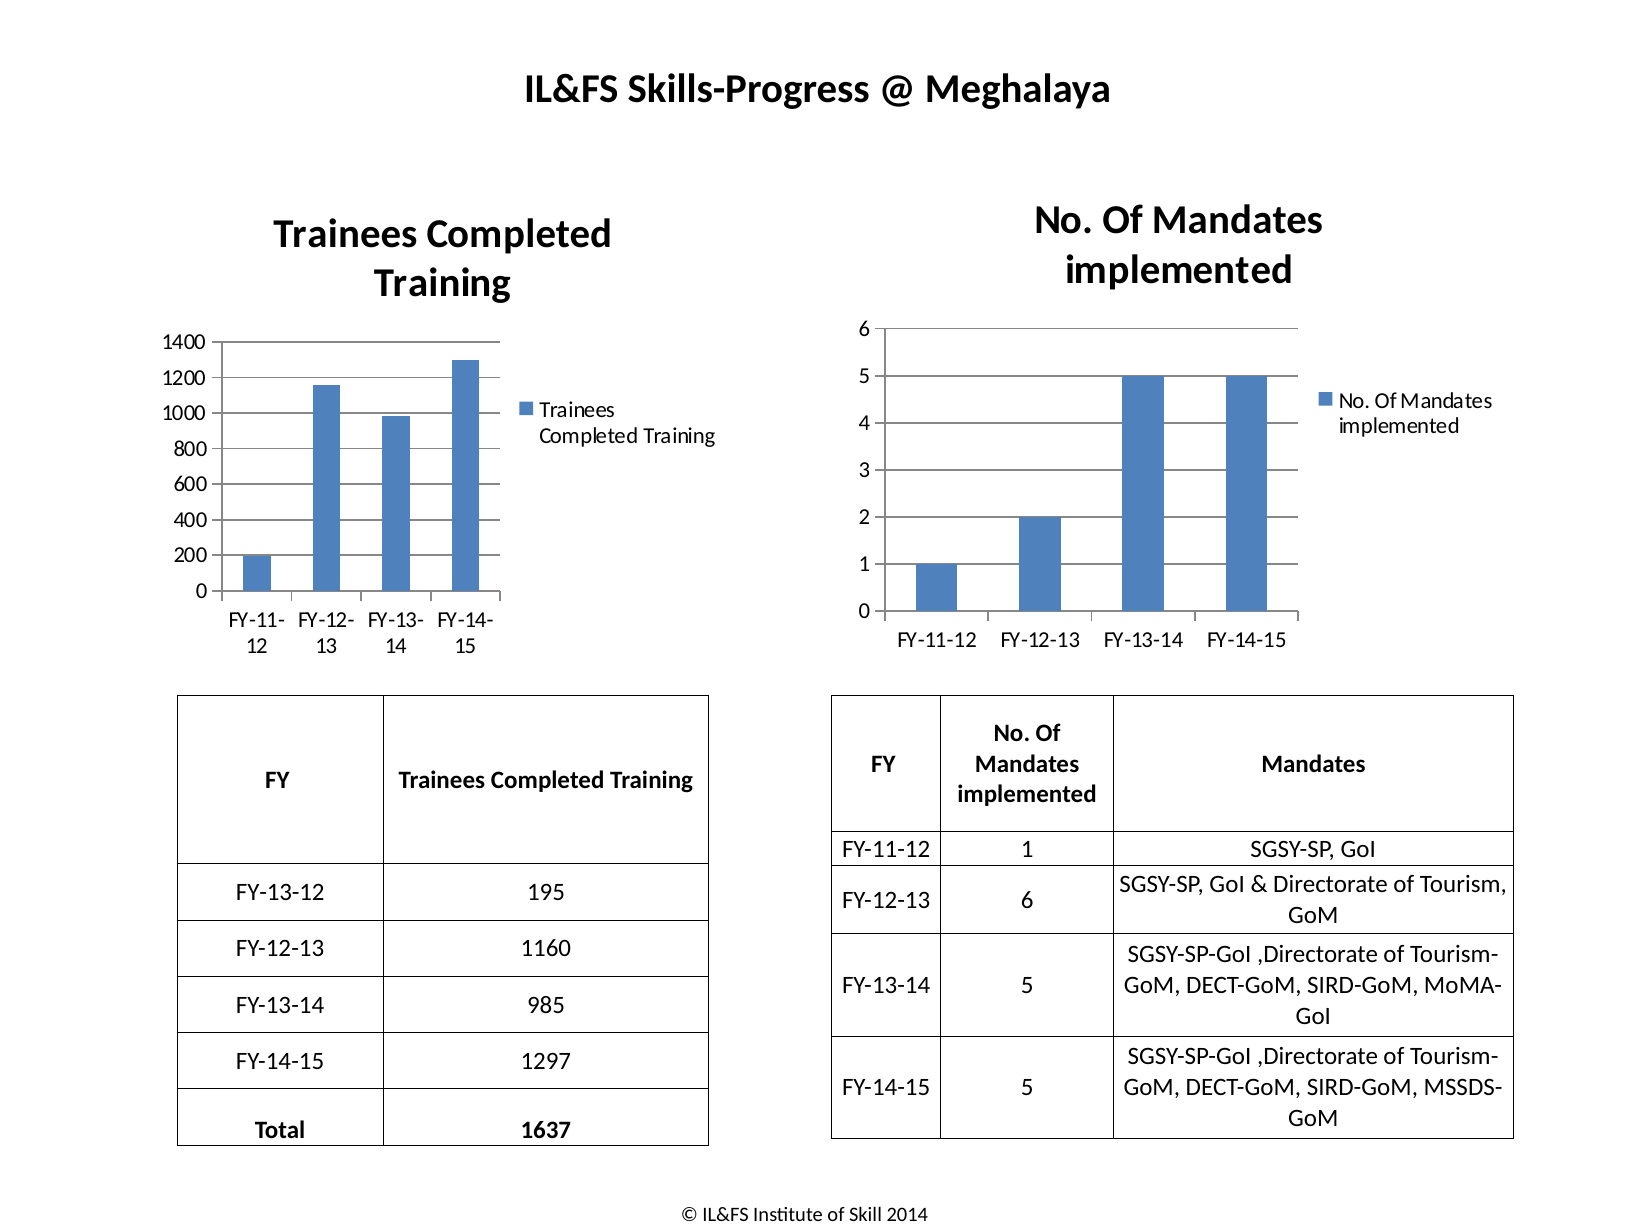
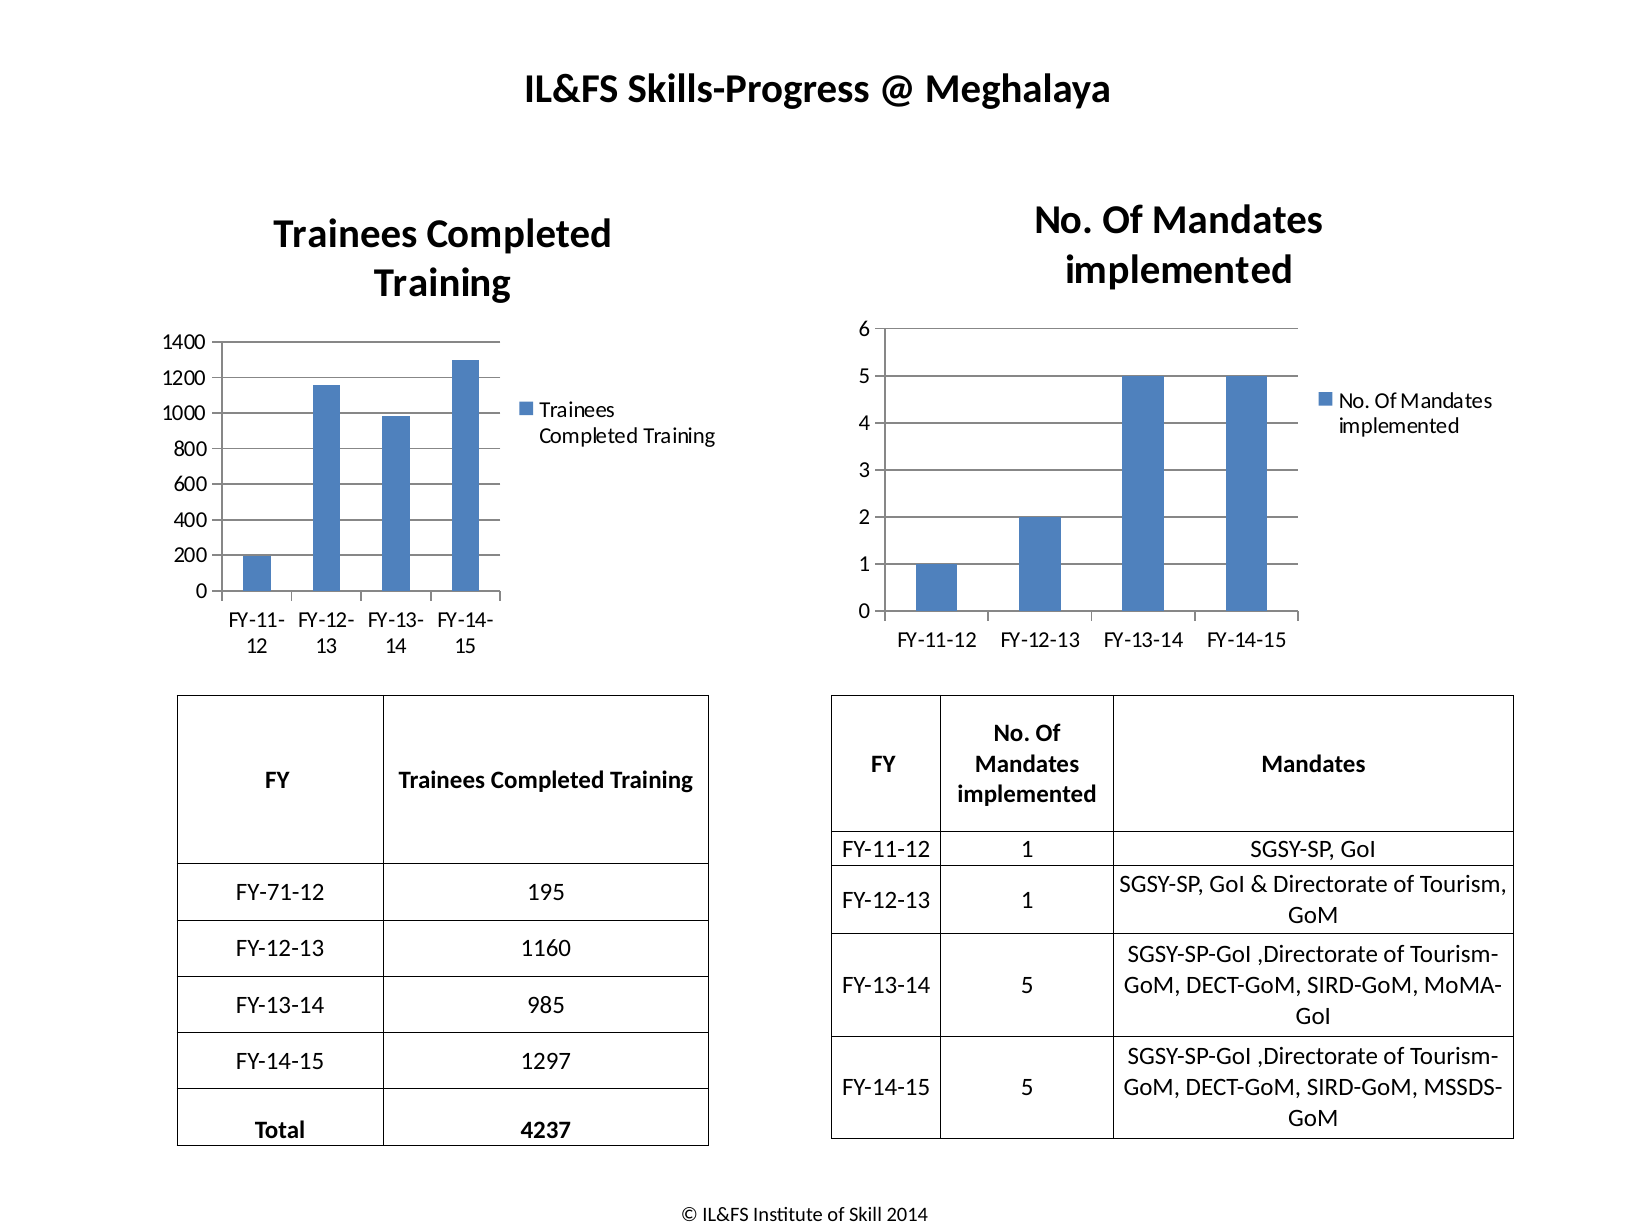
FY-13-12: FY-13-12 -> FY-71-12
FY-12-13 6: 6 -> 1
1637: 1637 -> 4237
